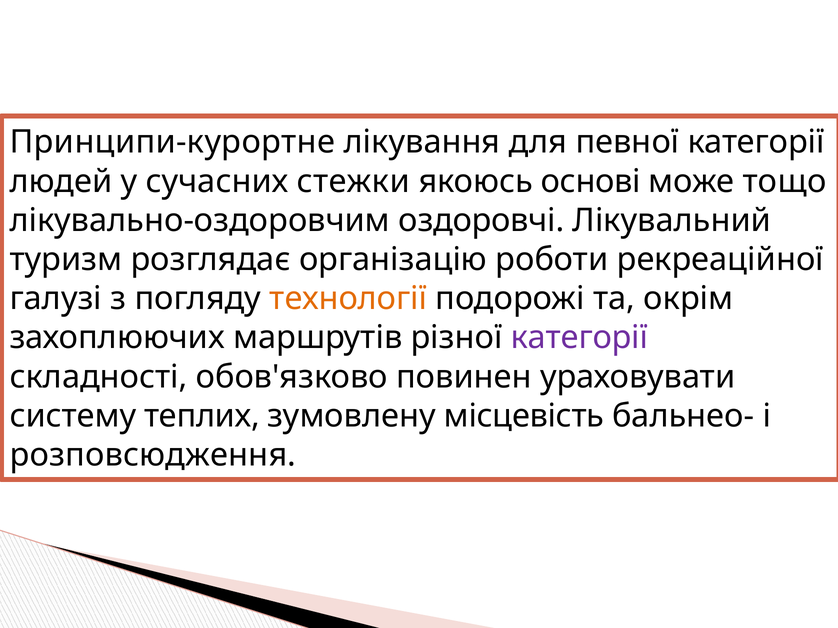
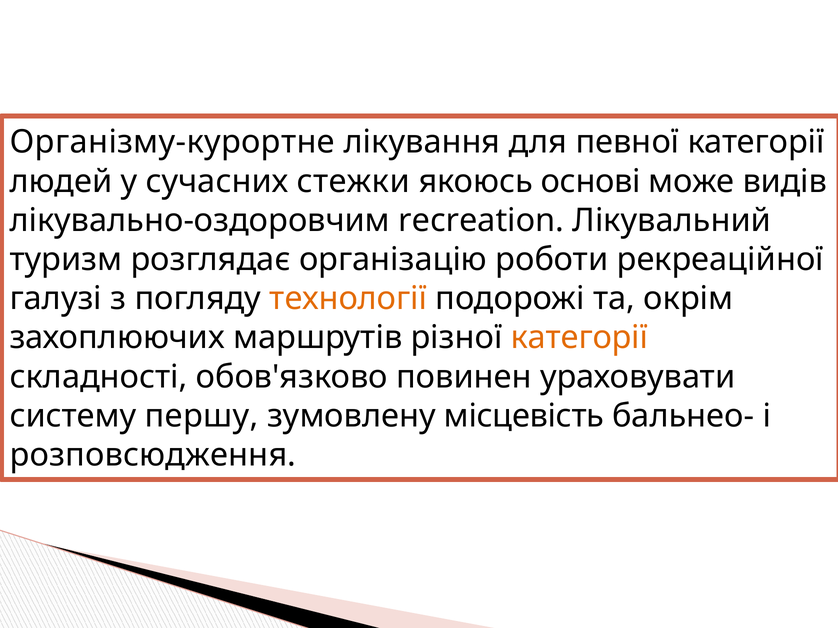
Принципи-курортне: Принципи-курортне -> Організму-курортне
тощо: тощо -> видів
оздоровчі: оздоровчі -> recreation
категорії at (579, 338) colour: purple -> orange
теплих: теплих -> першу
